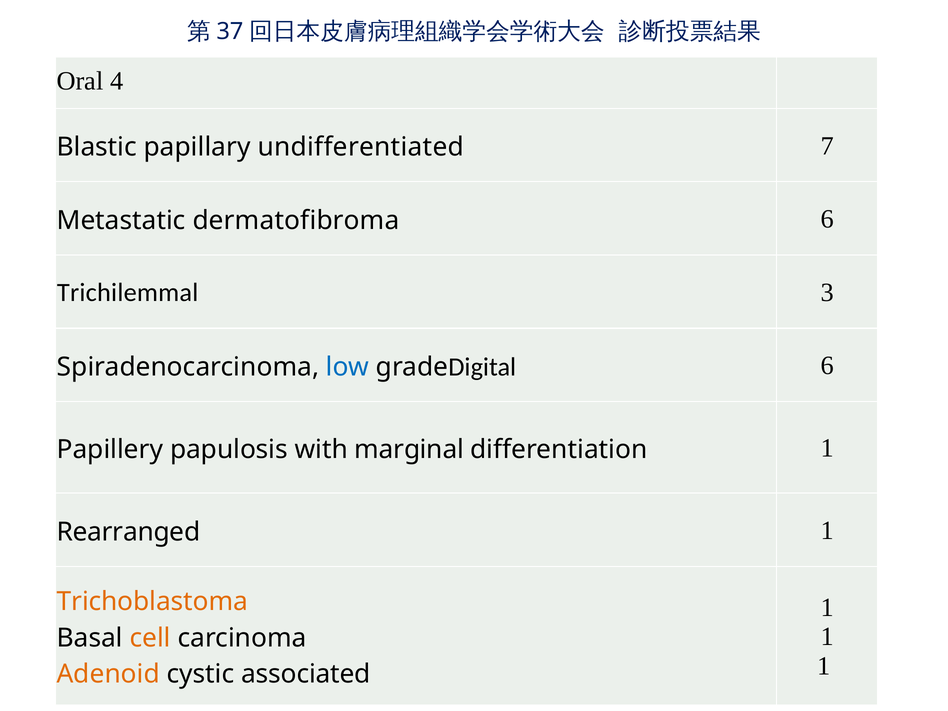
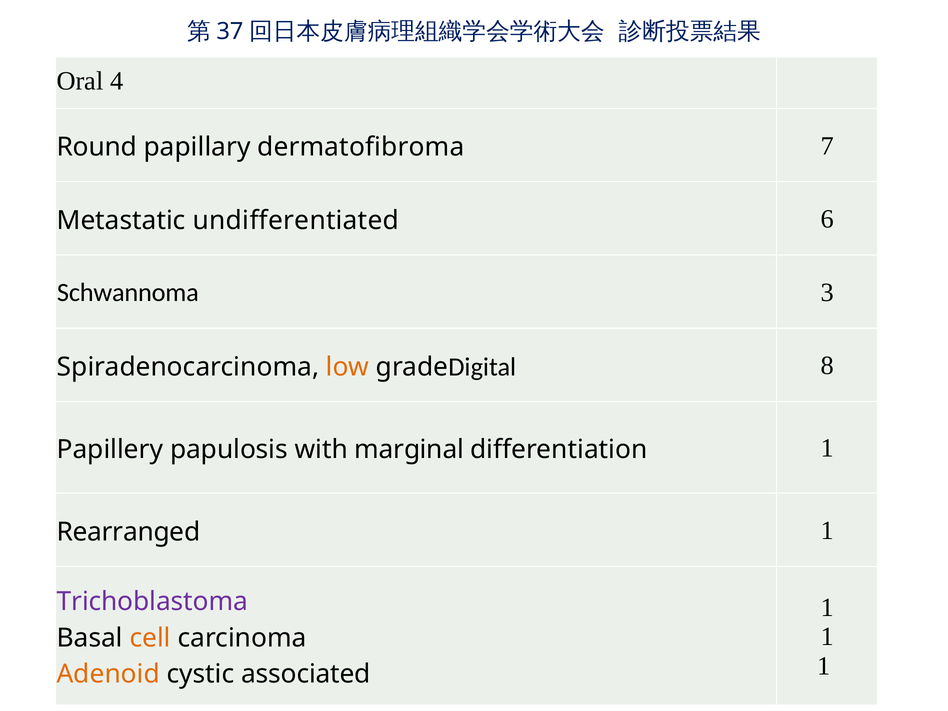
Blastic: Blastic -> Round
undifferentiated: undifferentiated -> dermatofibroma
dermatofibroma: dermatofibroma -> undifferentiated
Trichilemmal: Trichilemmal -> Schwannoma
low colour: blue -> orange
Digital 6: 6 -> 8
Trichoblastoma colour: orange -> purple
